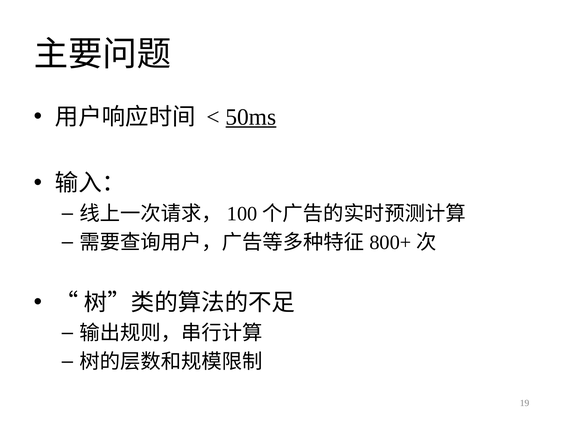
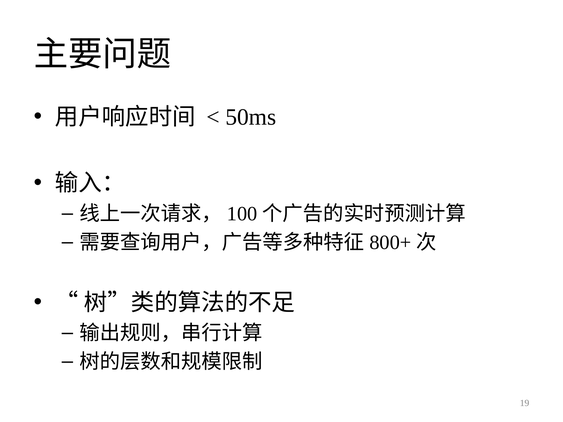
50ms underline: present -> none
